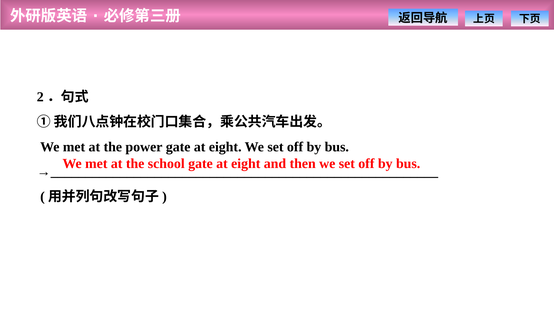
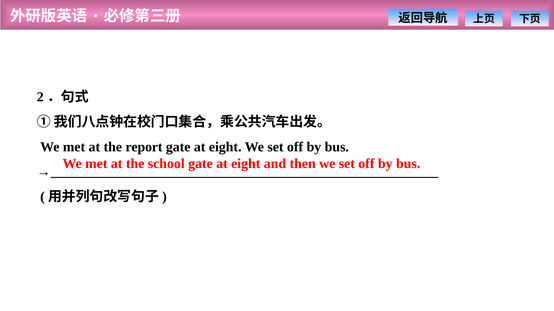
power: power -> report
